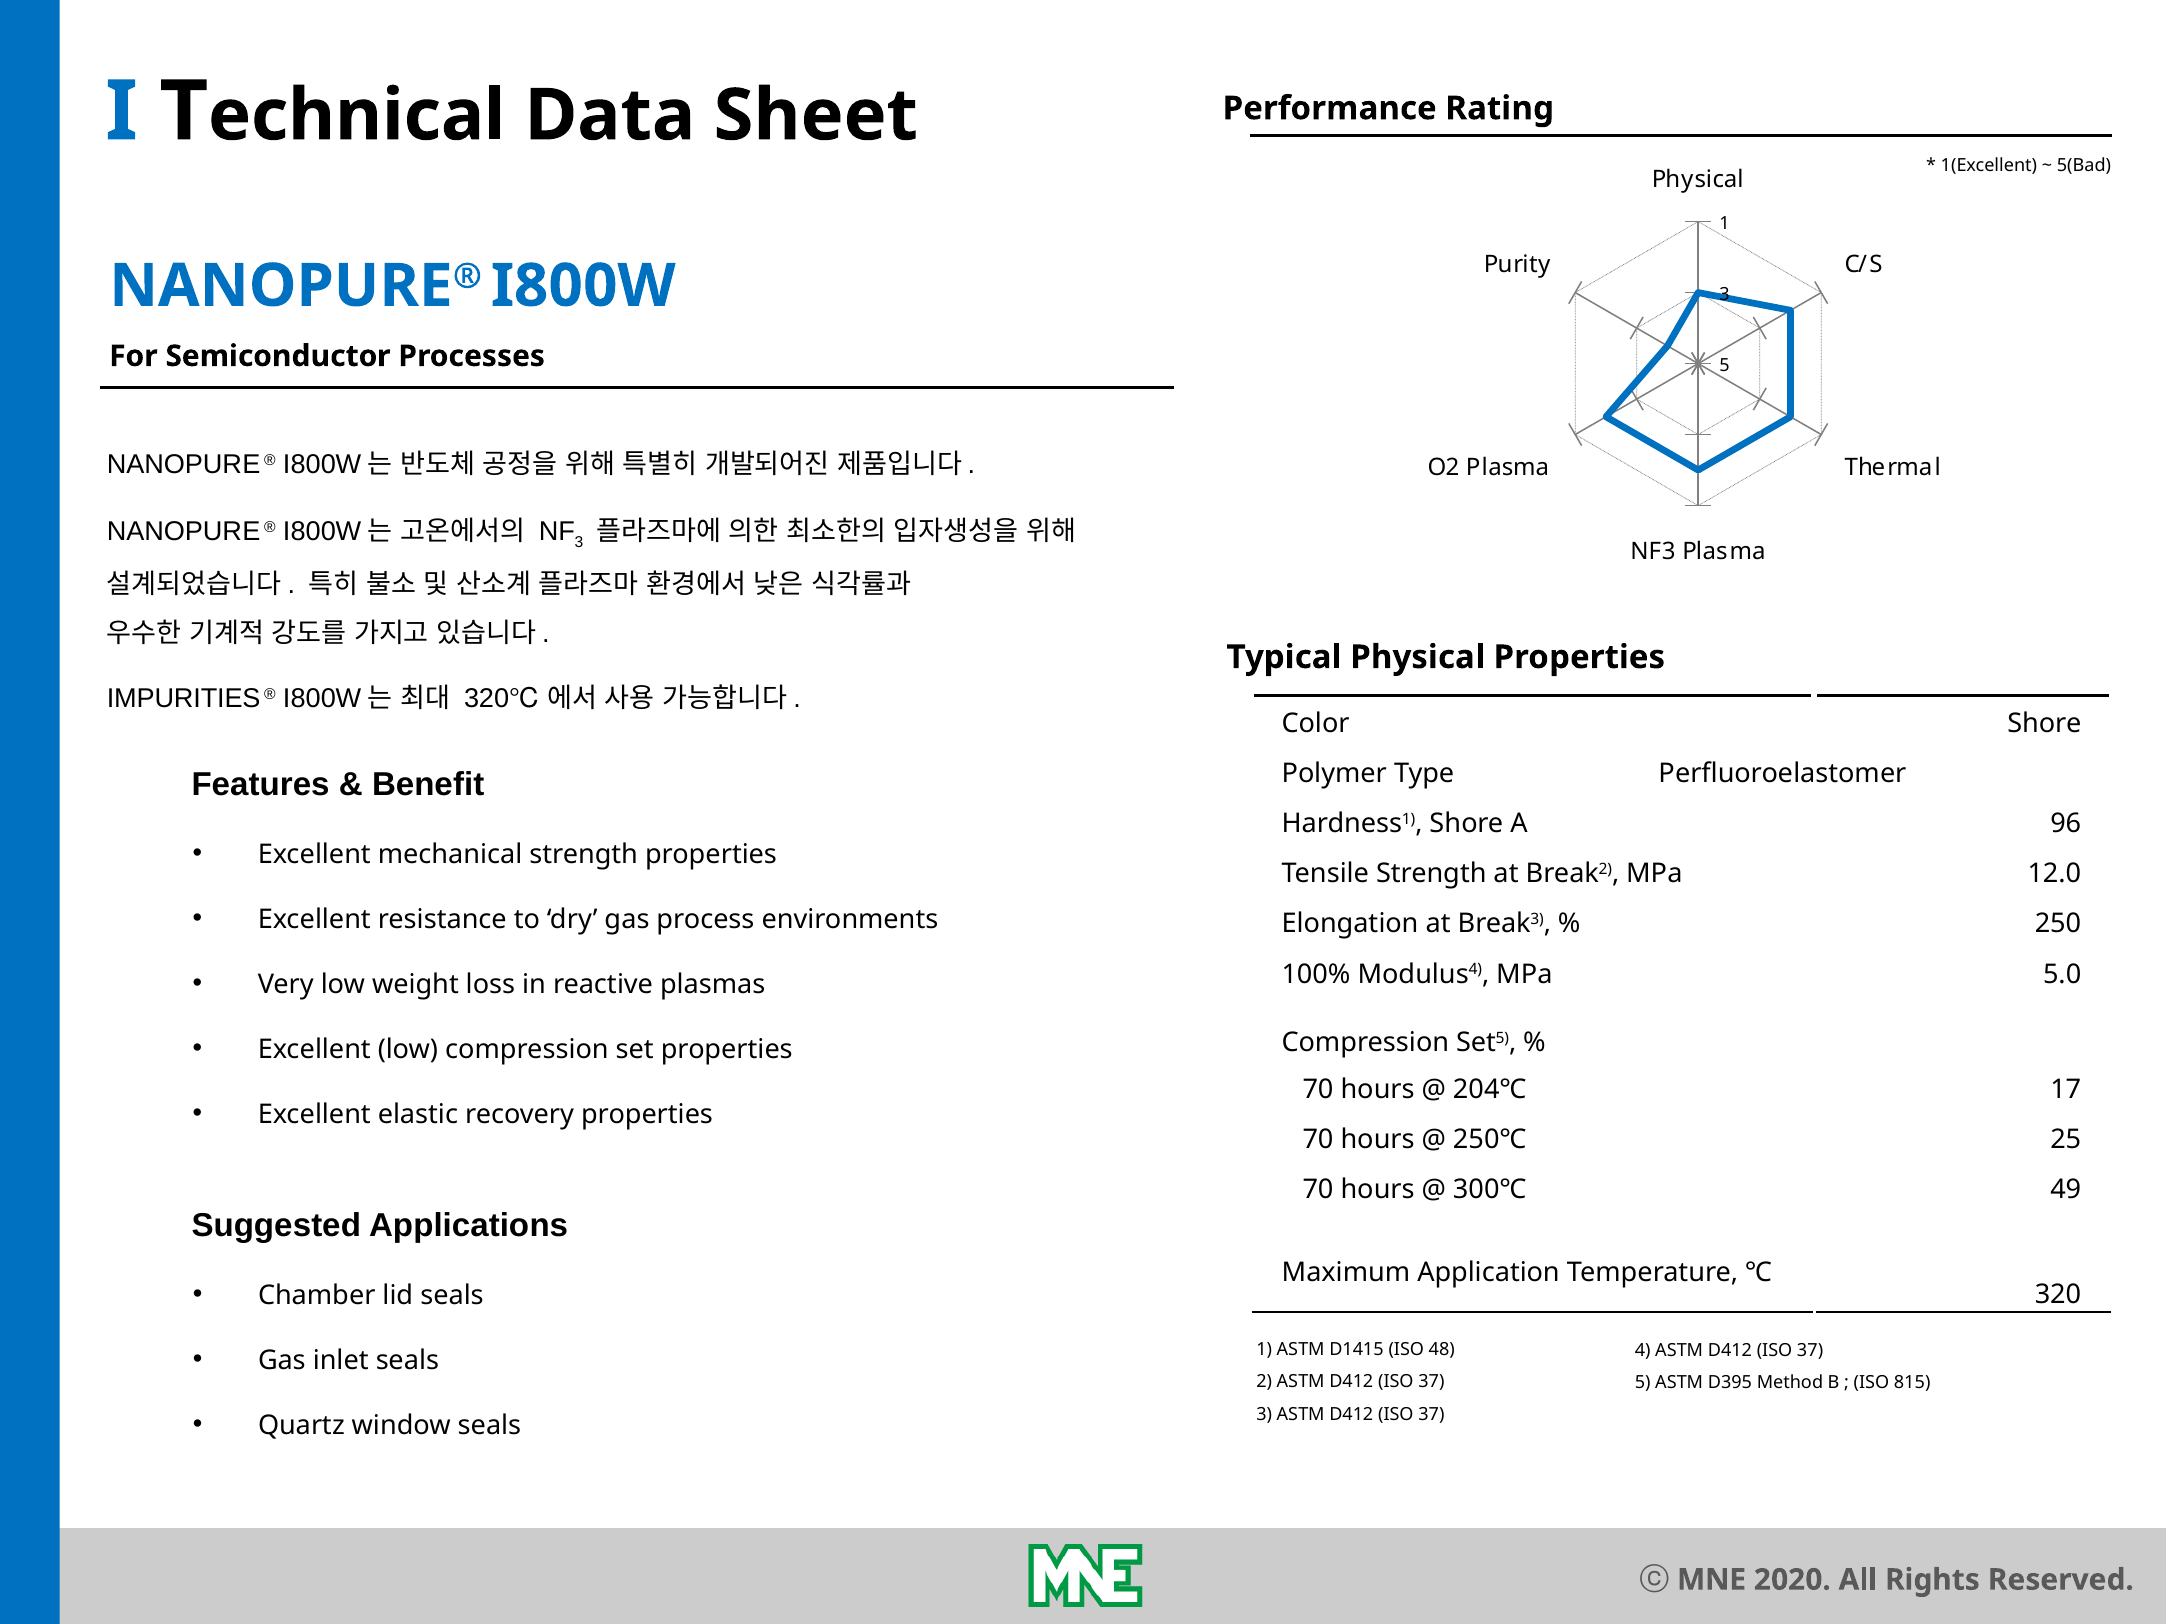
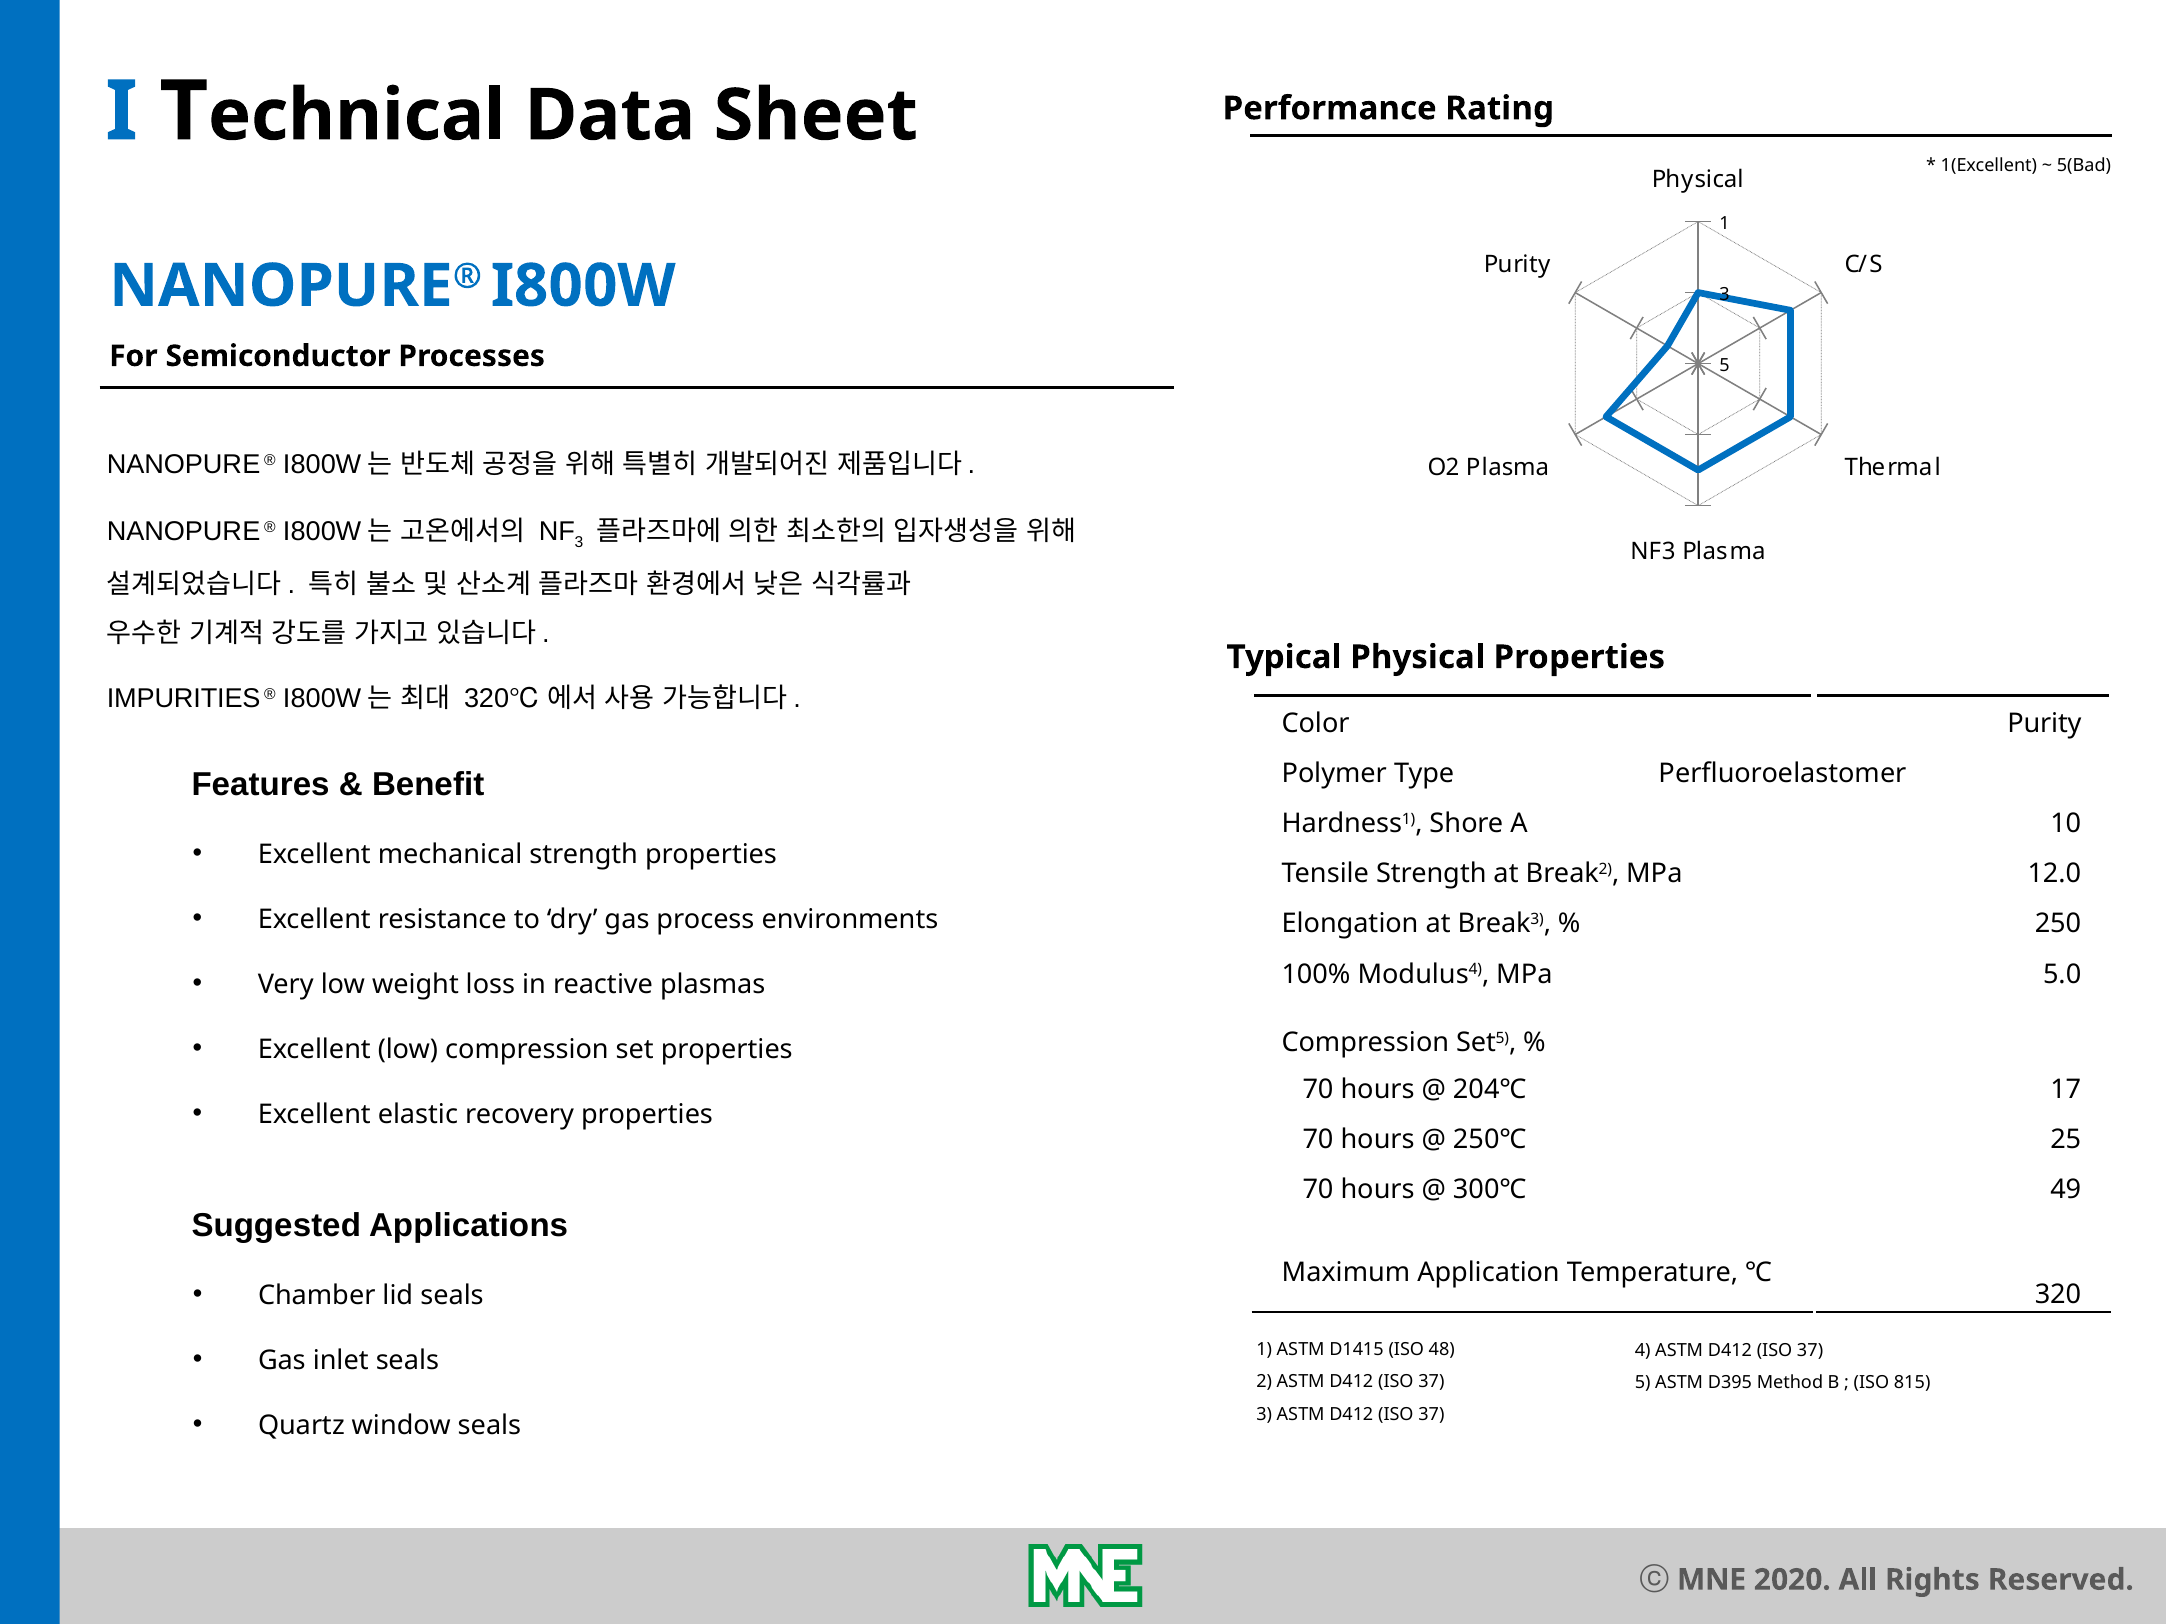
Color Shore: Shore -> Purity
96: 96 -> 10
